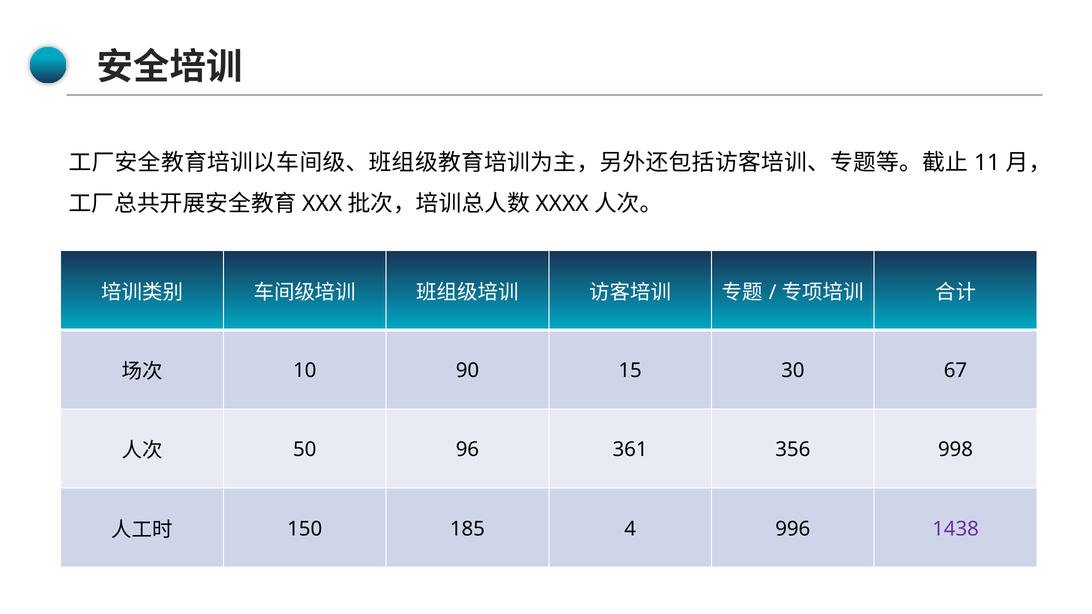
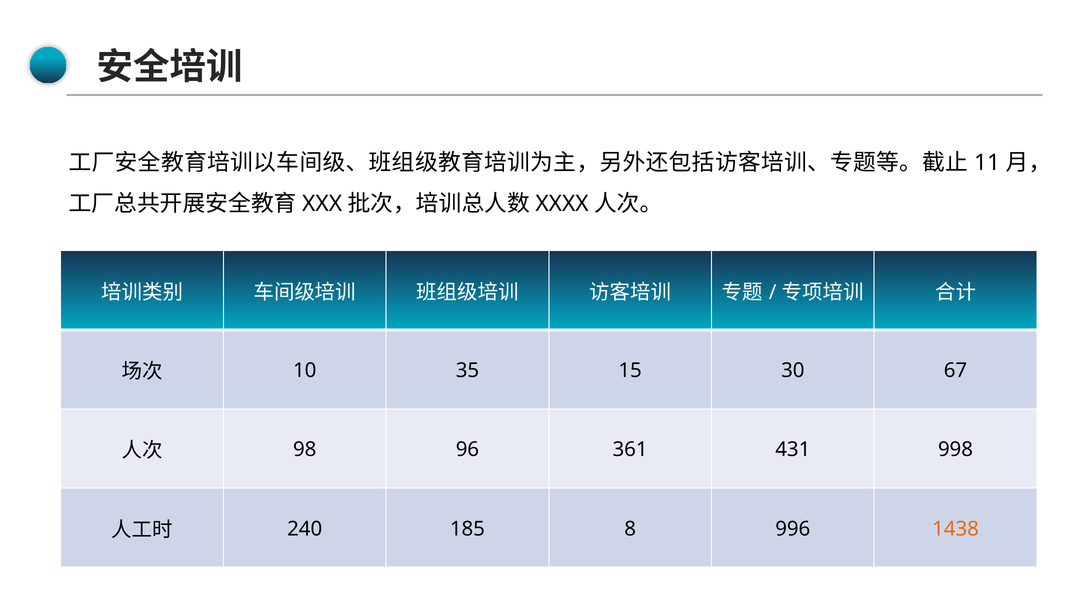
90: 90 -> 35
50: 50 -> 98
356: 356 -> 431
150: 150 -> 240
4: 4 -> 8
1438 colour: purple -> orange
